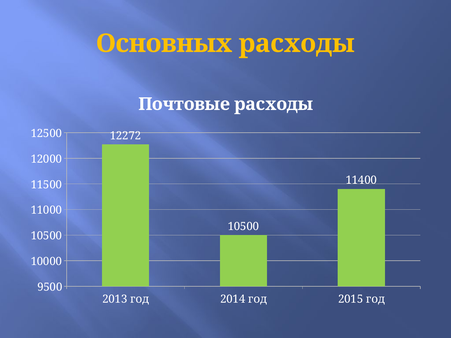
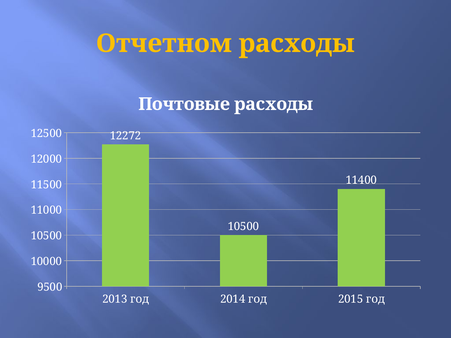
Основных: Основных -> Отчетном
